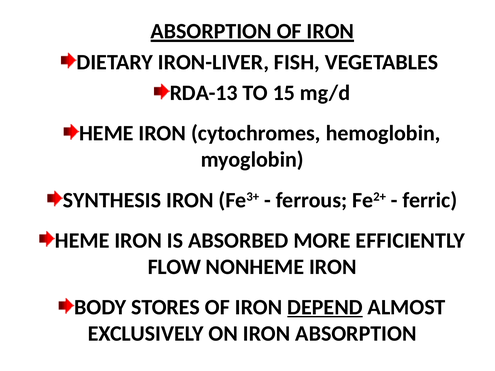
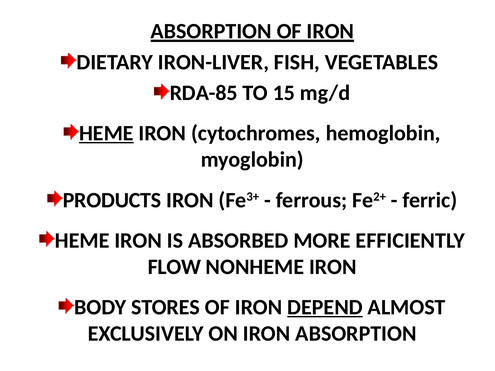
RDA-13: RDA-13 -> RDA-85
HEME at (106, 133) underline: none -> present
SYNTHESIS: SYNTHESIS -> PRODUCTS
